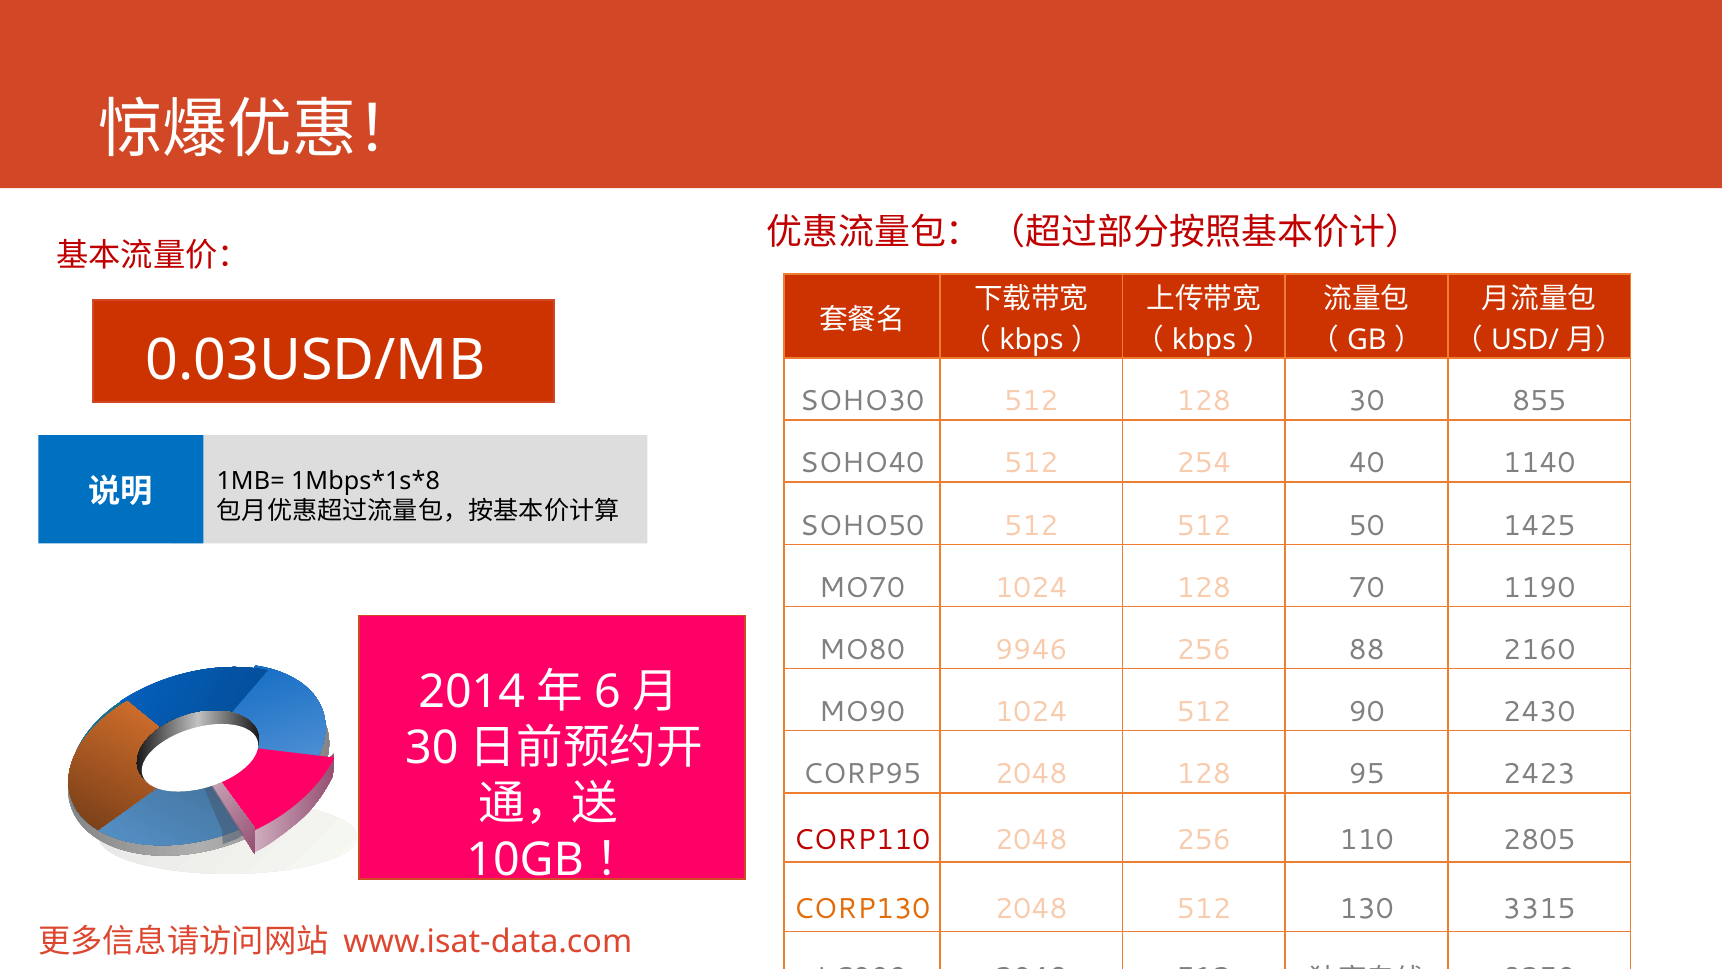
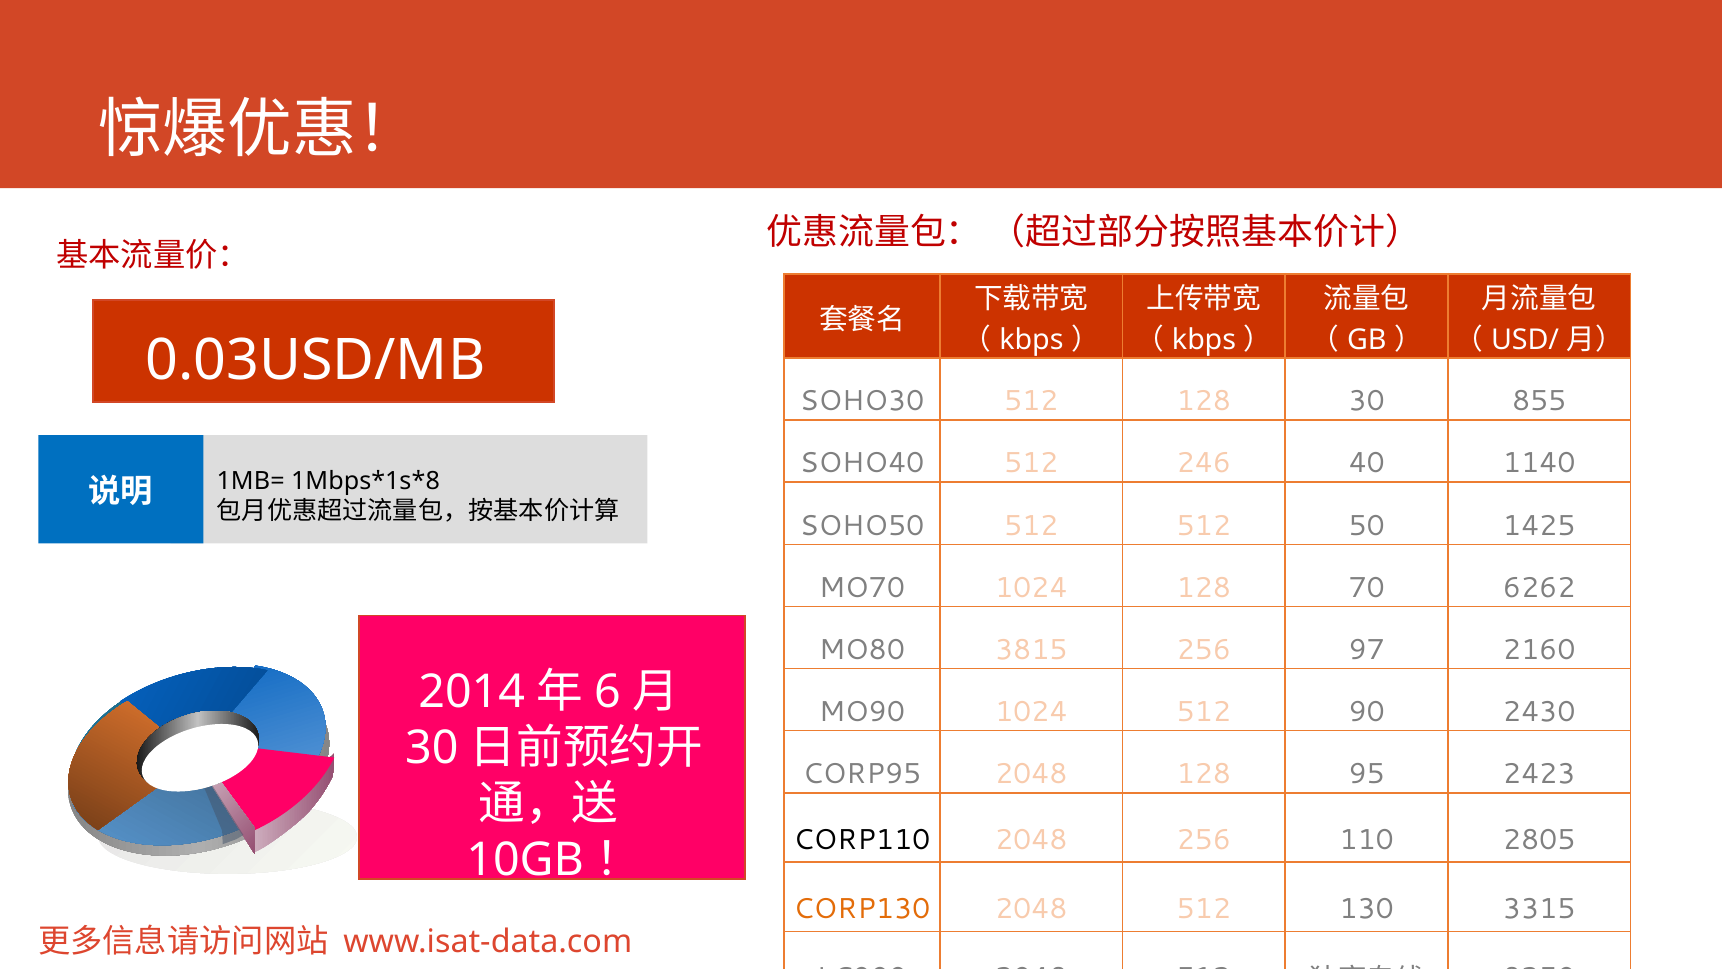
254: 254 -> 246
1190: 1190 -> 6262
9946: 9946 -> 3815
88: 88 -> 97
CORP110 colour: red -> black
